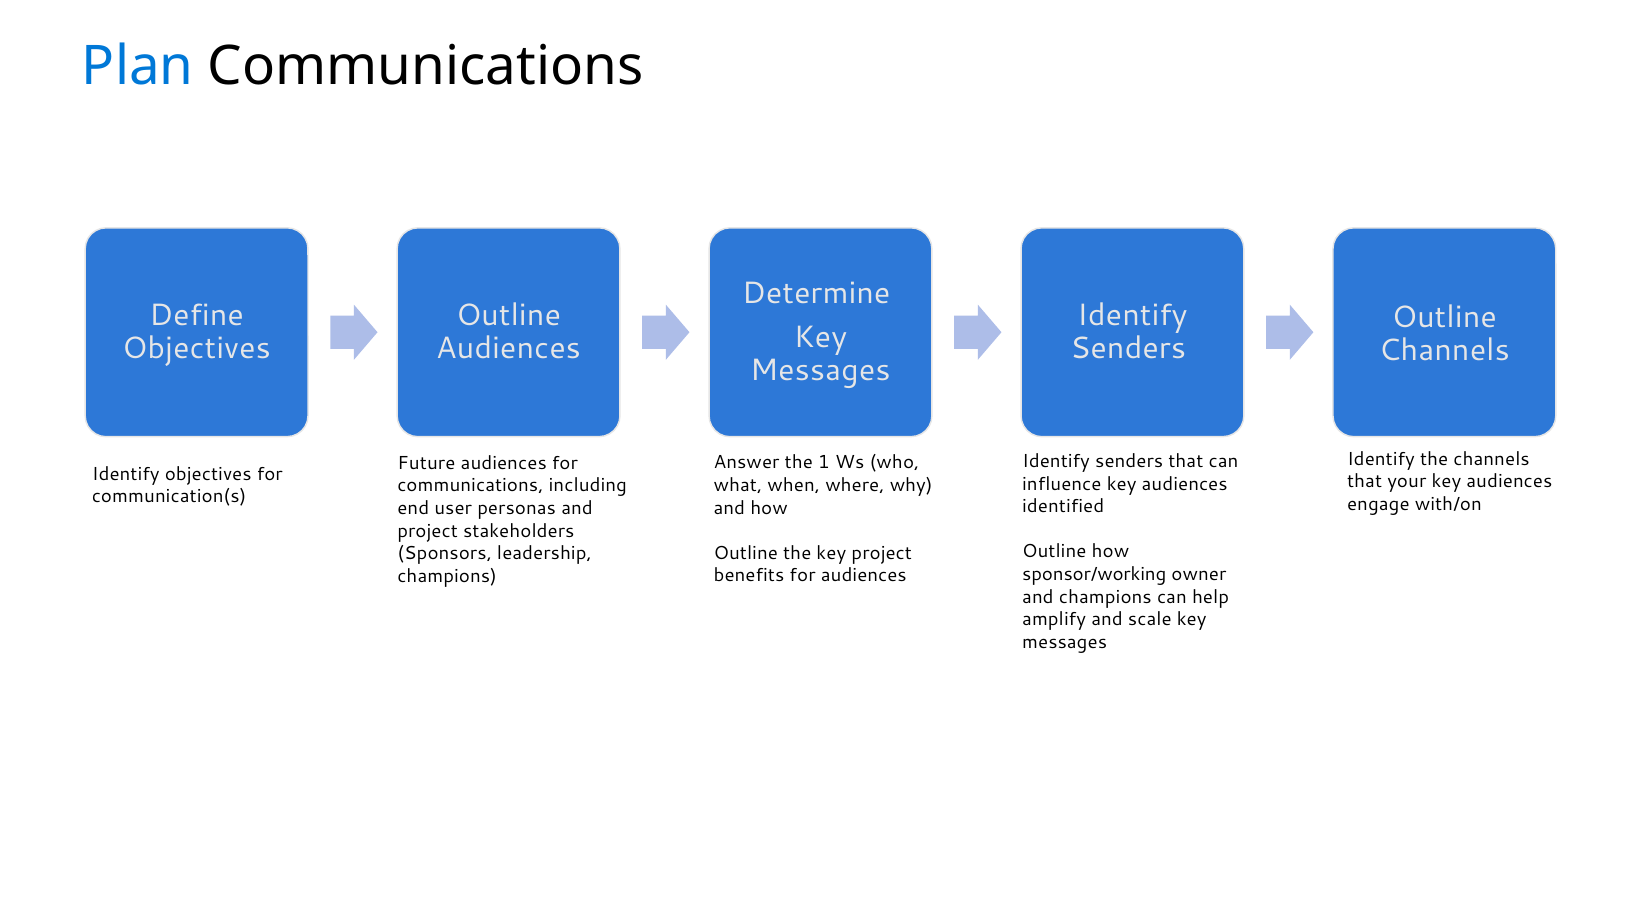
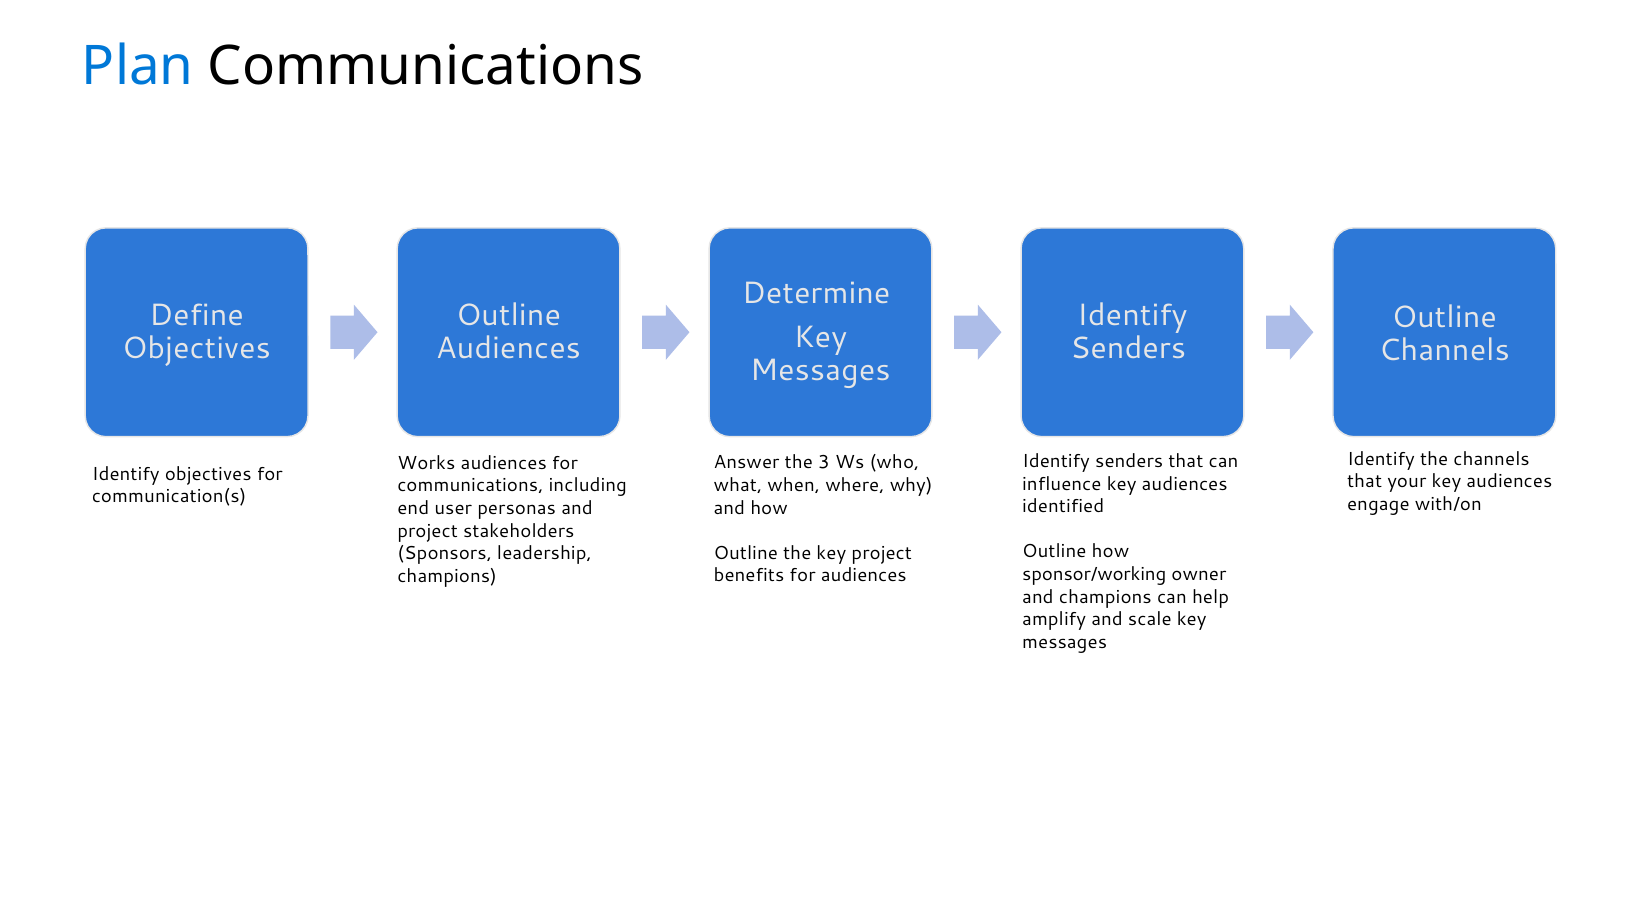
1: 1 -> 3
Future: Future -> Works
